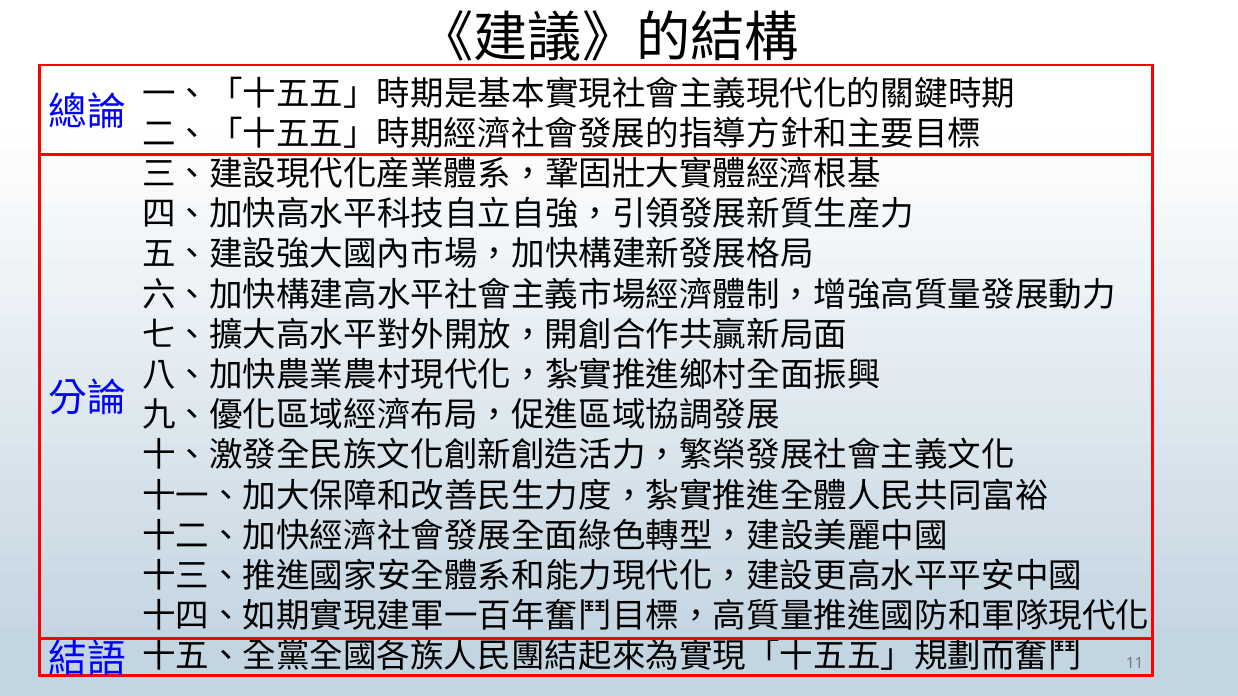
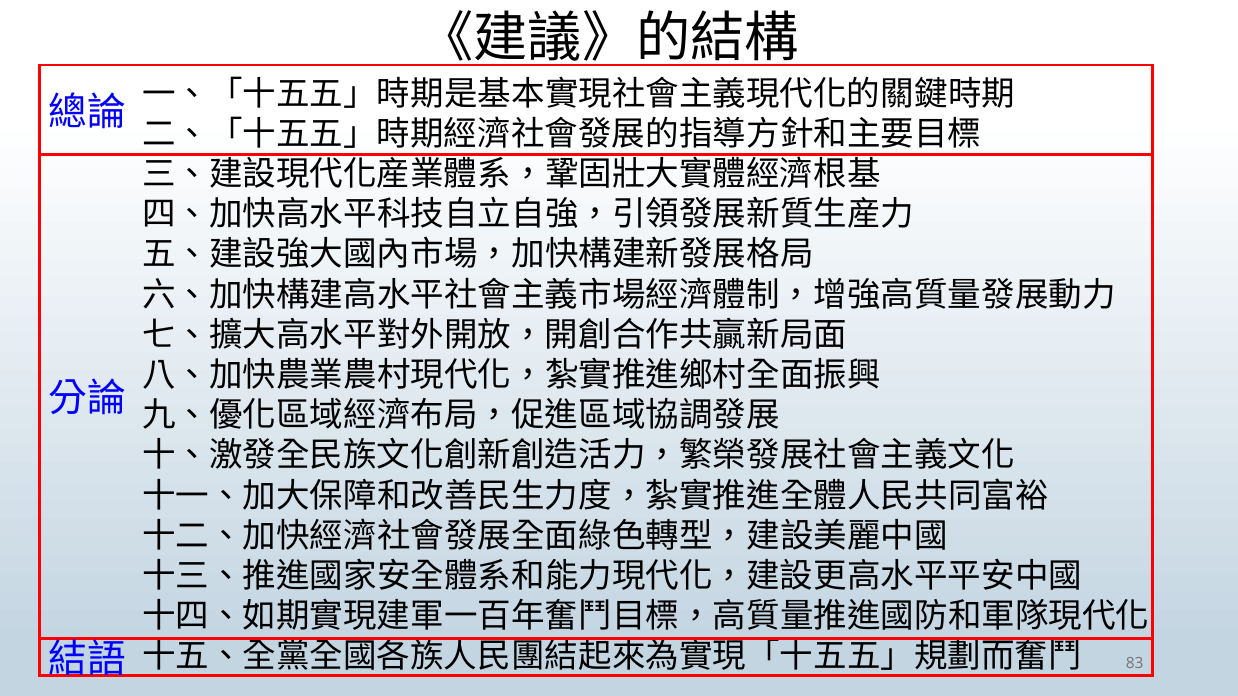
11: 11 -> 83
